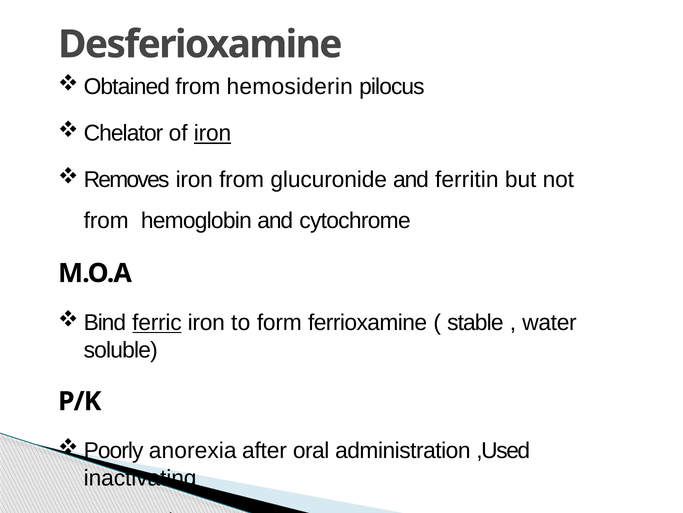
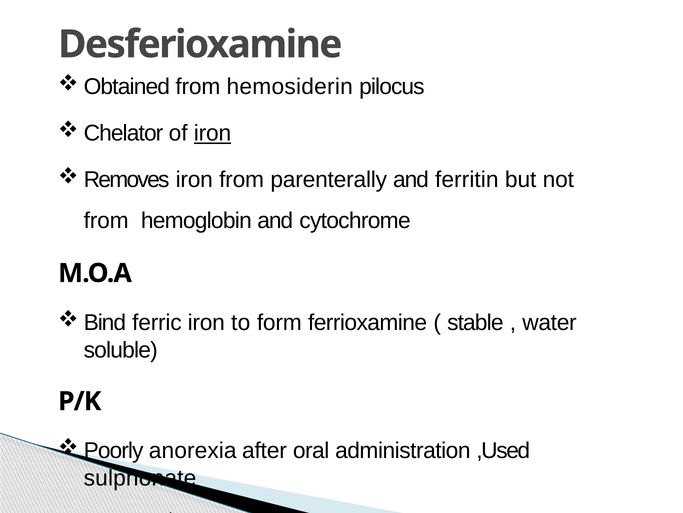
glucuronide: glucuronide -> parenterally
ferric underline: present -> none
inactivating: inactivating -> sulphonate
